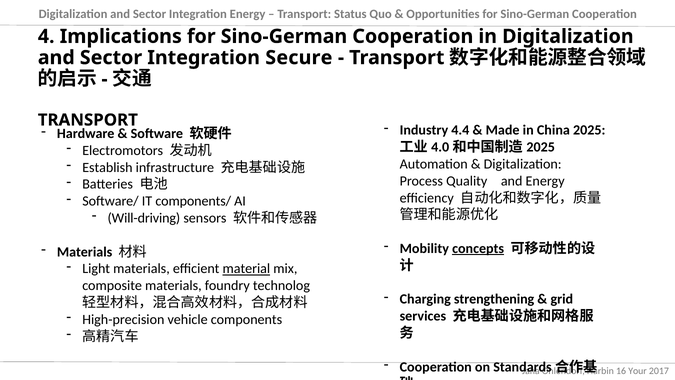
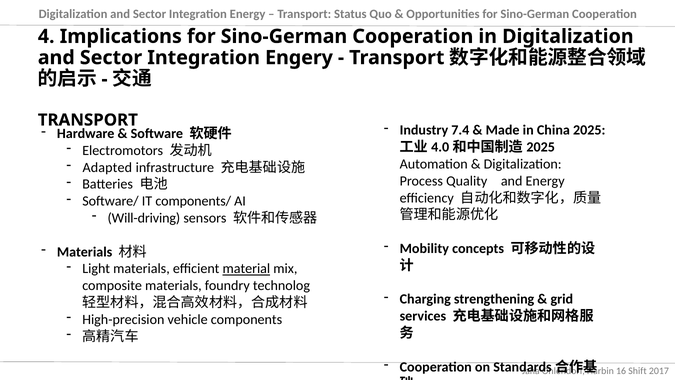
Secure: Secure -> Engery
4.4: 4.4 -> 7.4
Establish: Establish -> Adapted
concepts underline: present -> none
Your: Your -> Shift
